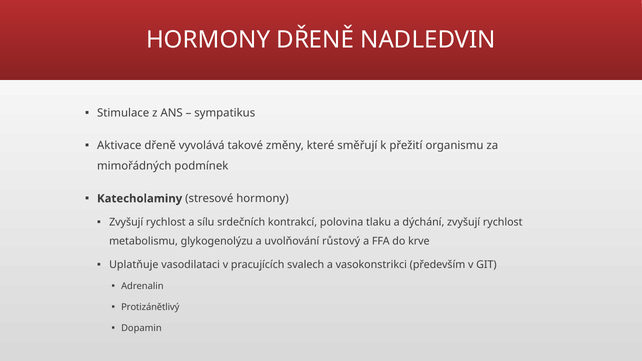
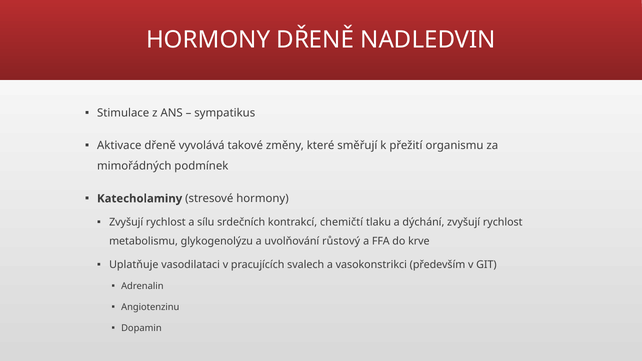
polovina: polovina -> chemičtí
Protizánětlivý: Protizánětlivý -> Angiotenzinu
